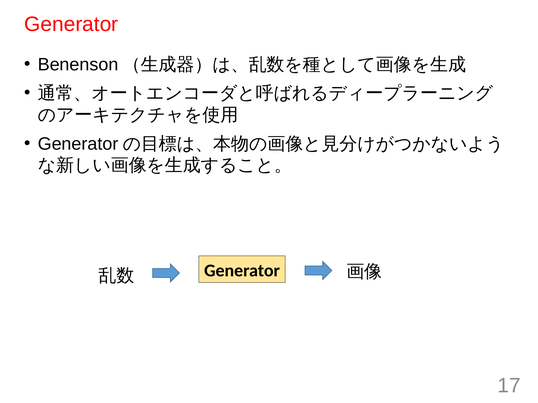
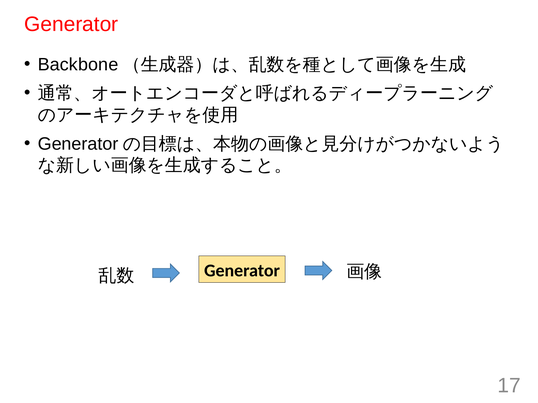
Benenson: Benenson -> Backbone
